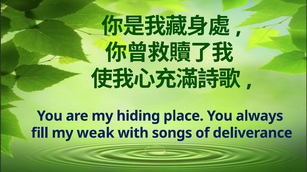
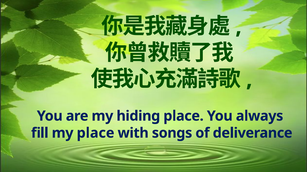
my weak: weak -> place
